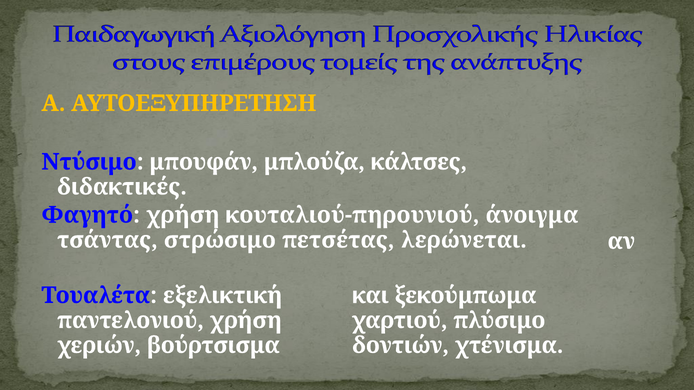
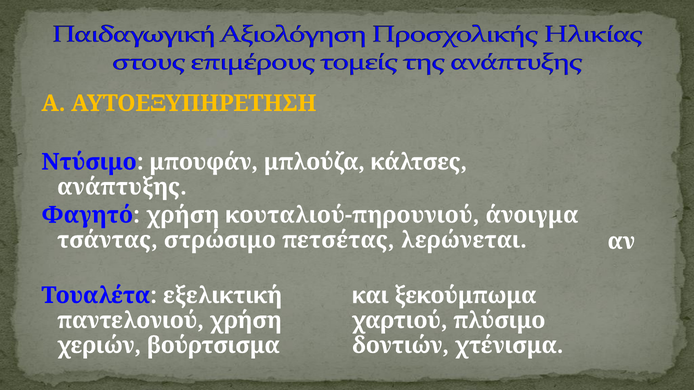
διδακτικές: διδακτικές -> ανάπτυξης
